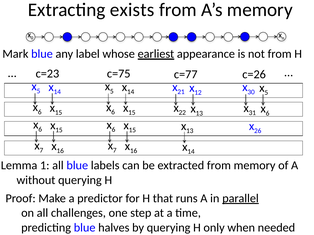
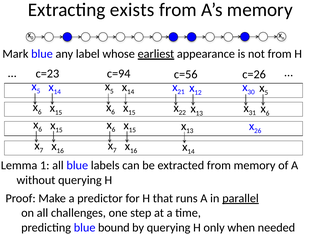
c=75: c=75 -> c=94
c=77: c=77 -> c=56
halves: halves -> bound
